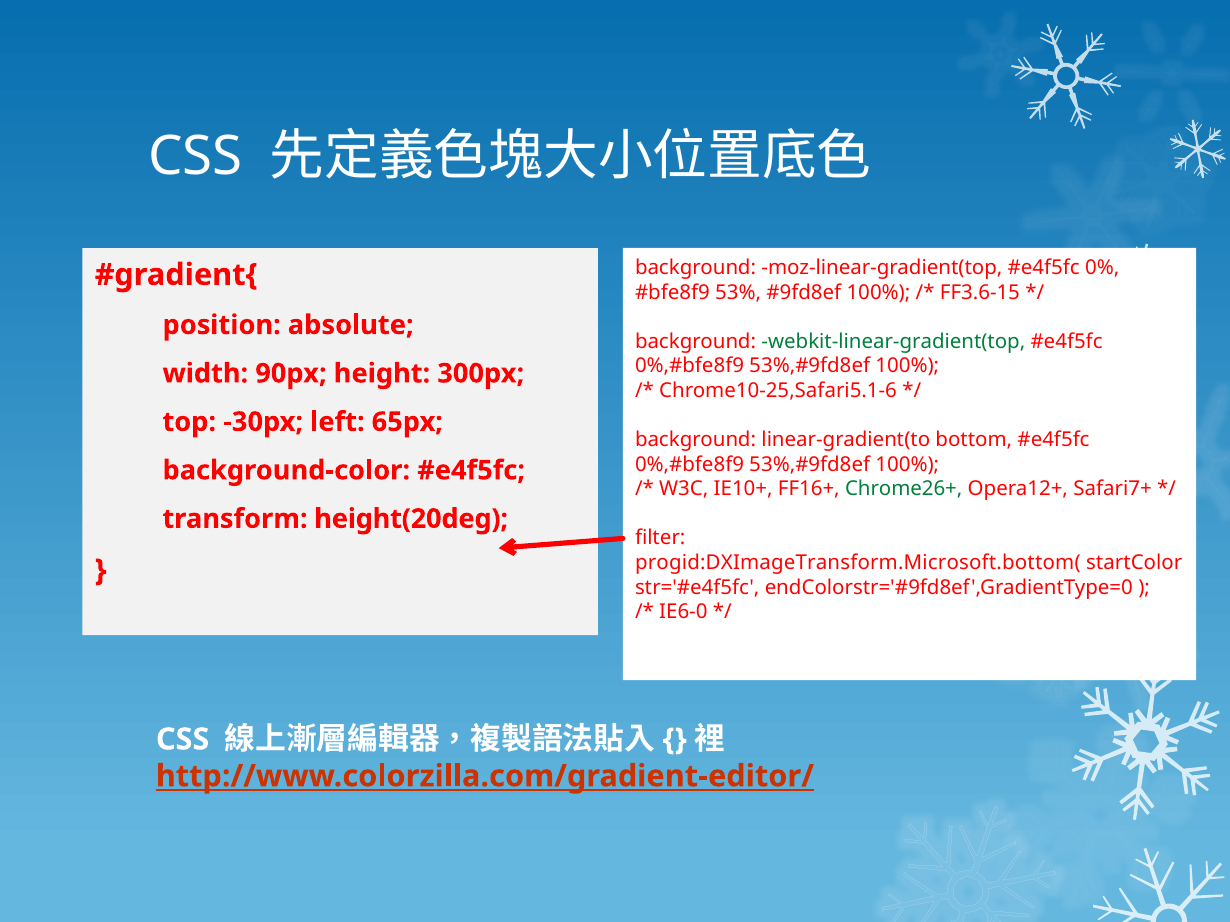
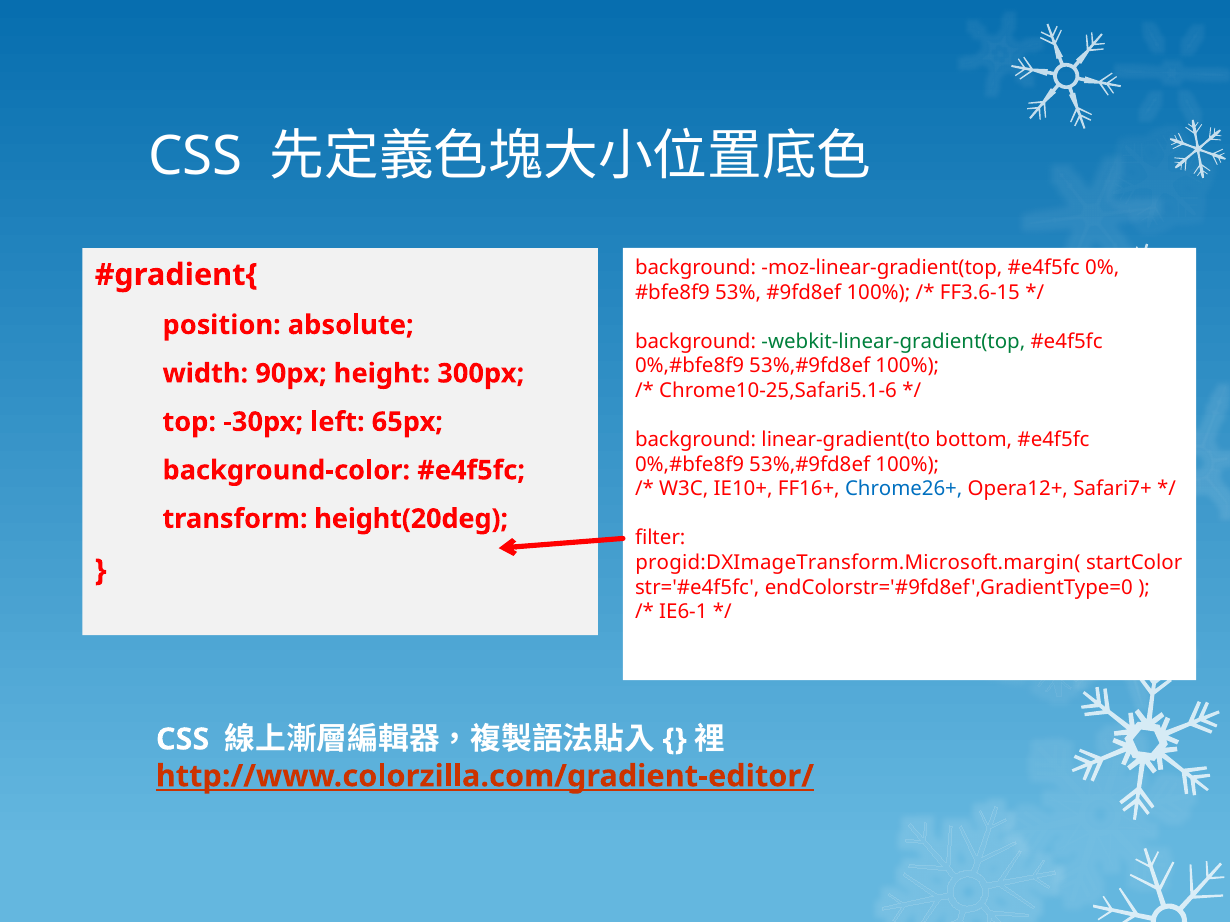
Chrome26+ colour: green -> blue
progid:DXImageTransform.Microsoft.bottom(: progid:DXImageTransform.Microsoft.bottom( -> progid:DXImageTransform.Microsoft.margin(
IE6-0: IE6-0 -> IE6-1
